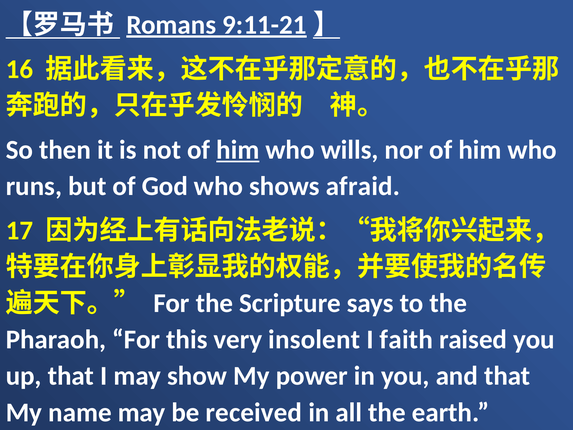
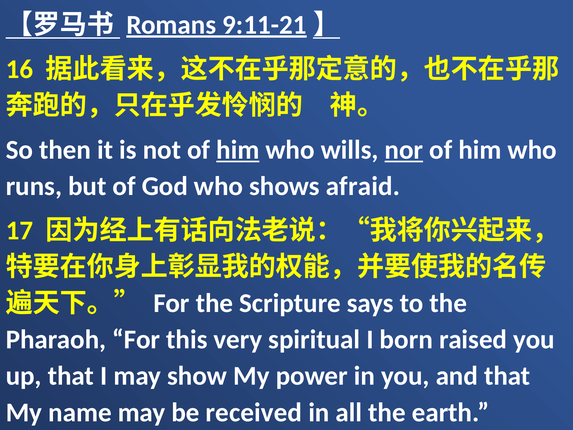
nor underline: none -> present
insolent: insolent -> spiritual
faith: faith -> born
